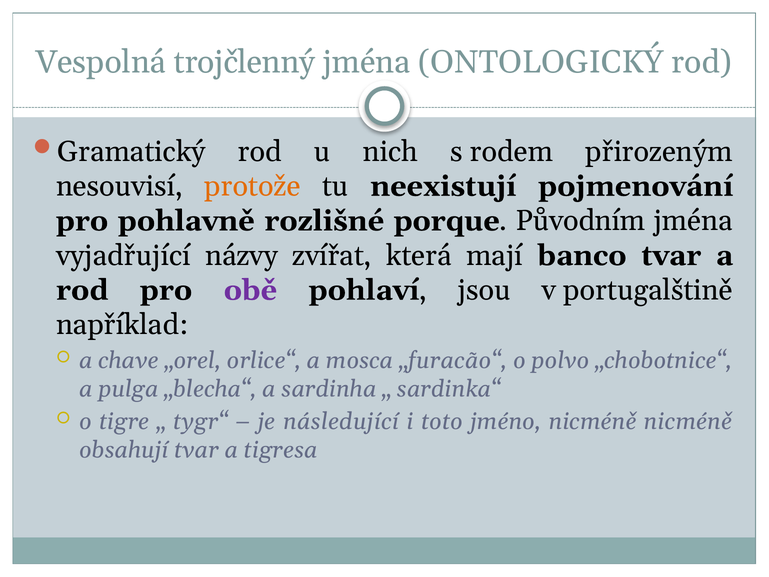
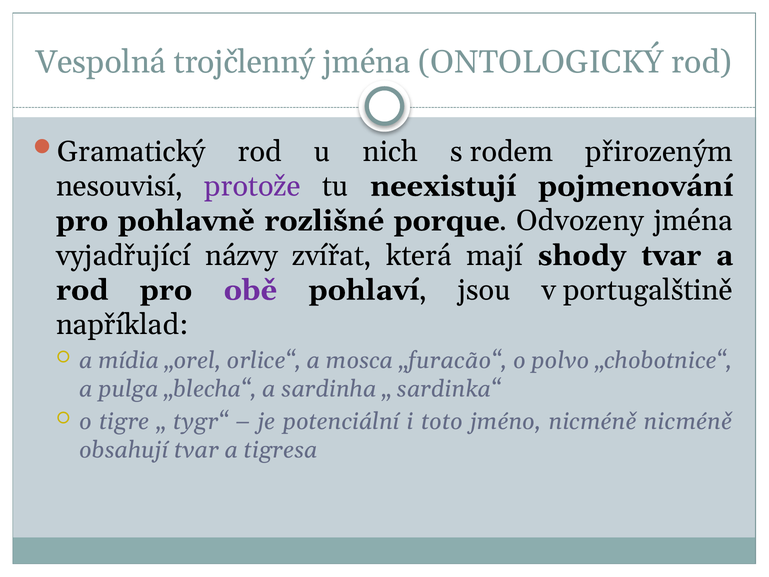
protože colour: orange -> purple
Původním: Původním -> Odvozeny
banco: banco -> shody
chave: chave -> mídia
následující: následující -> potenciální
